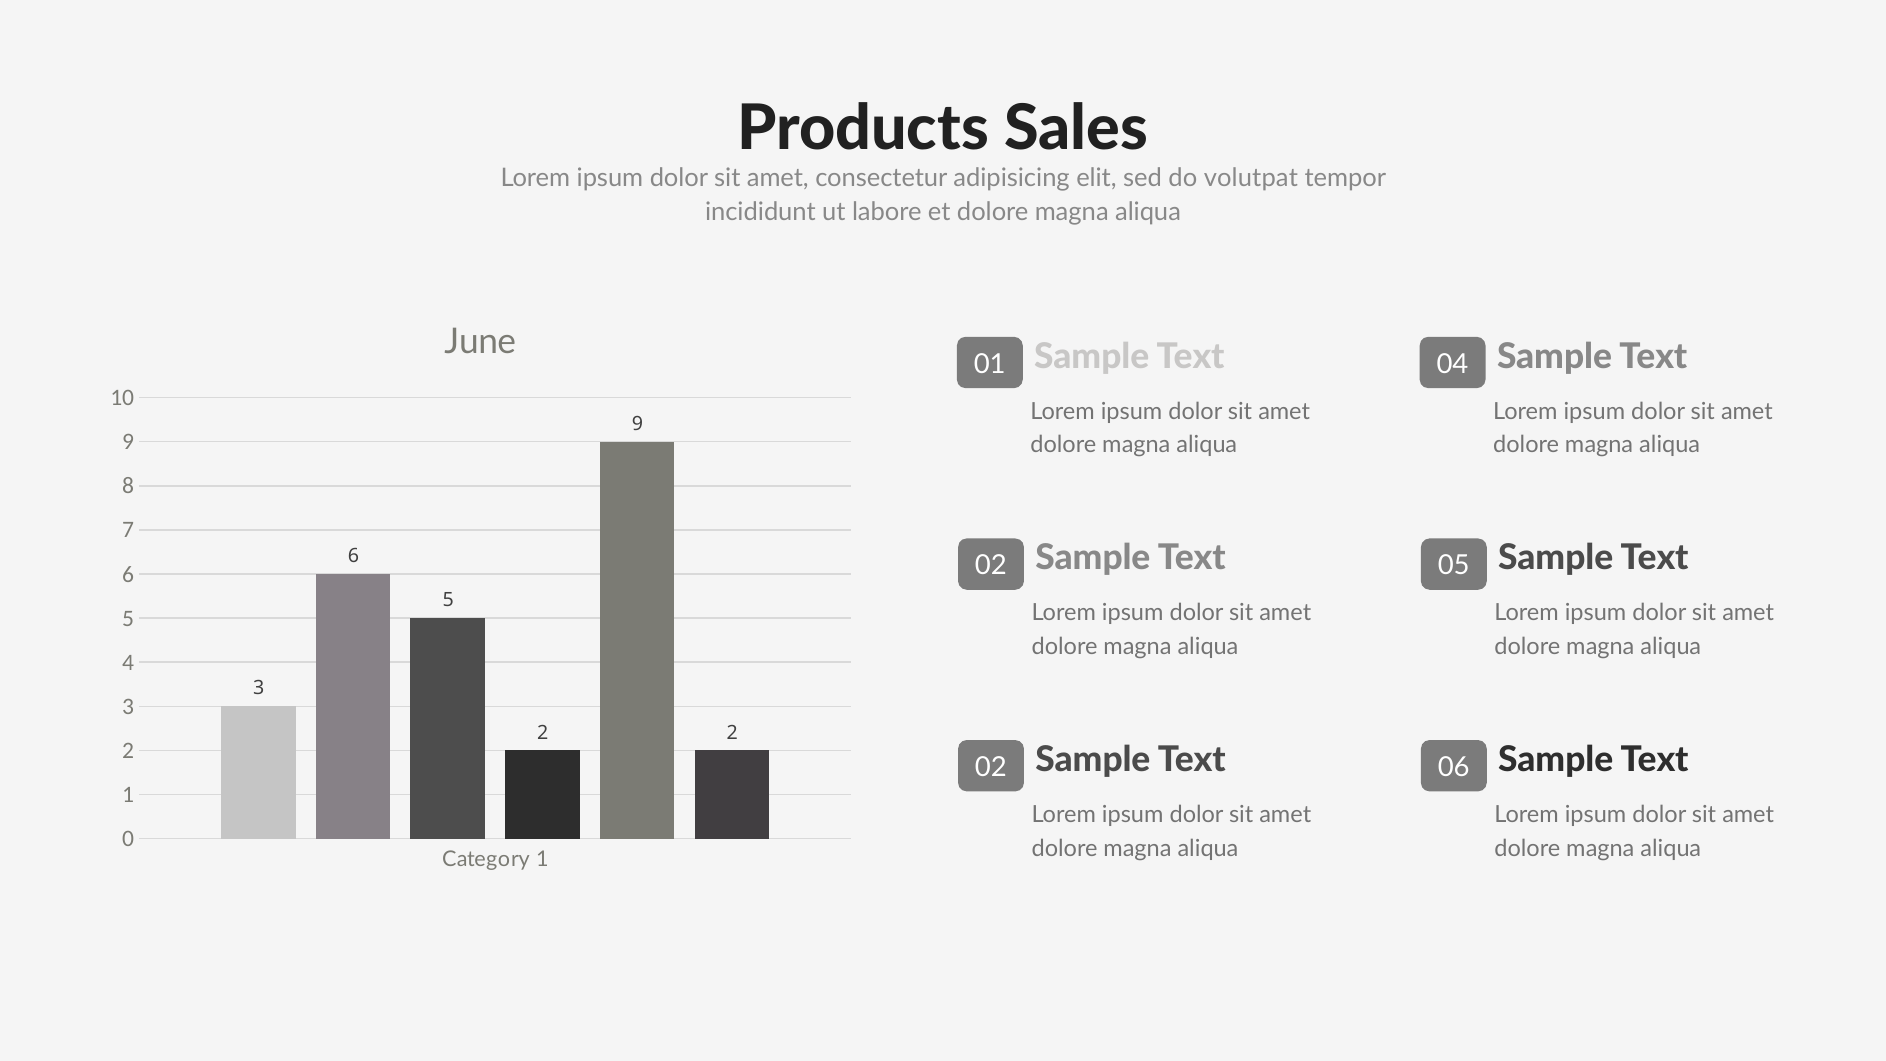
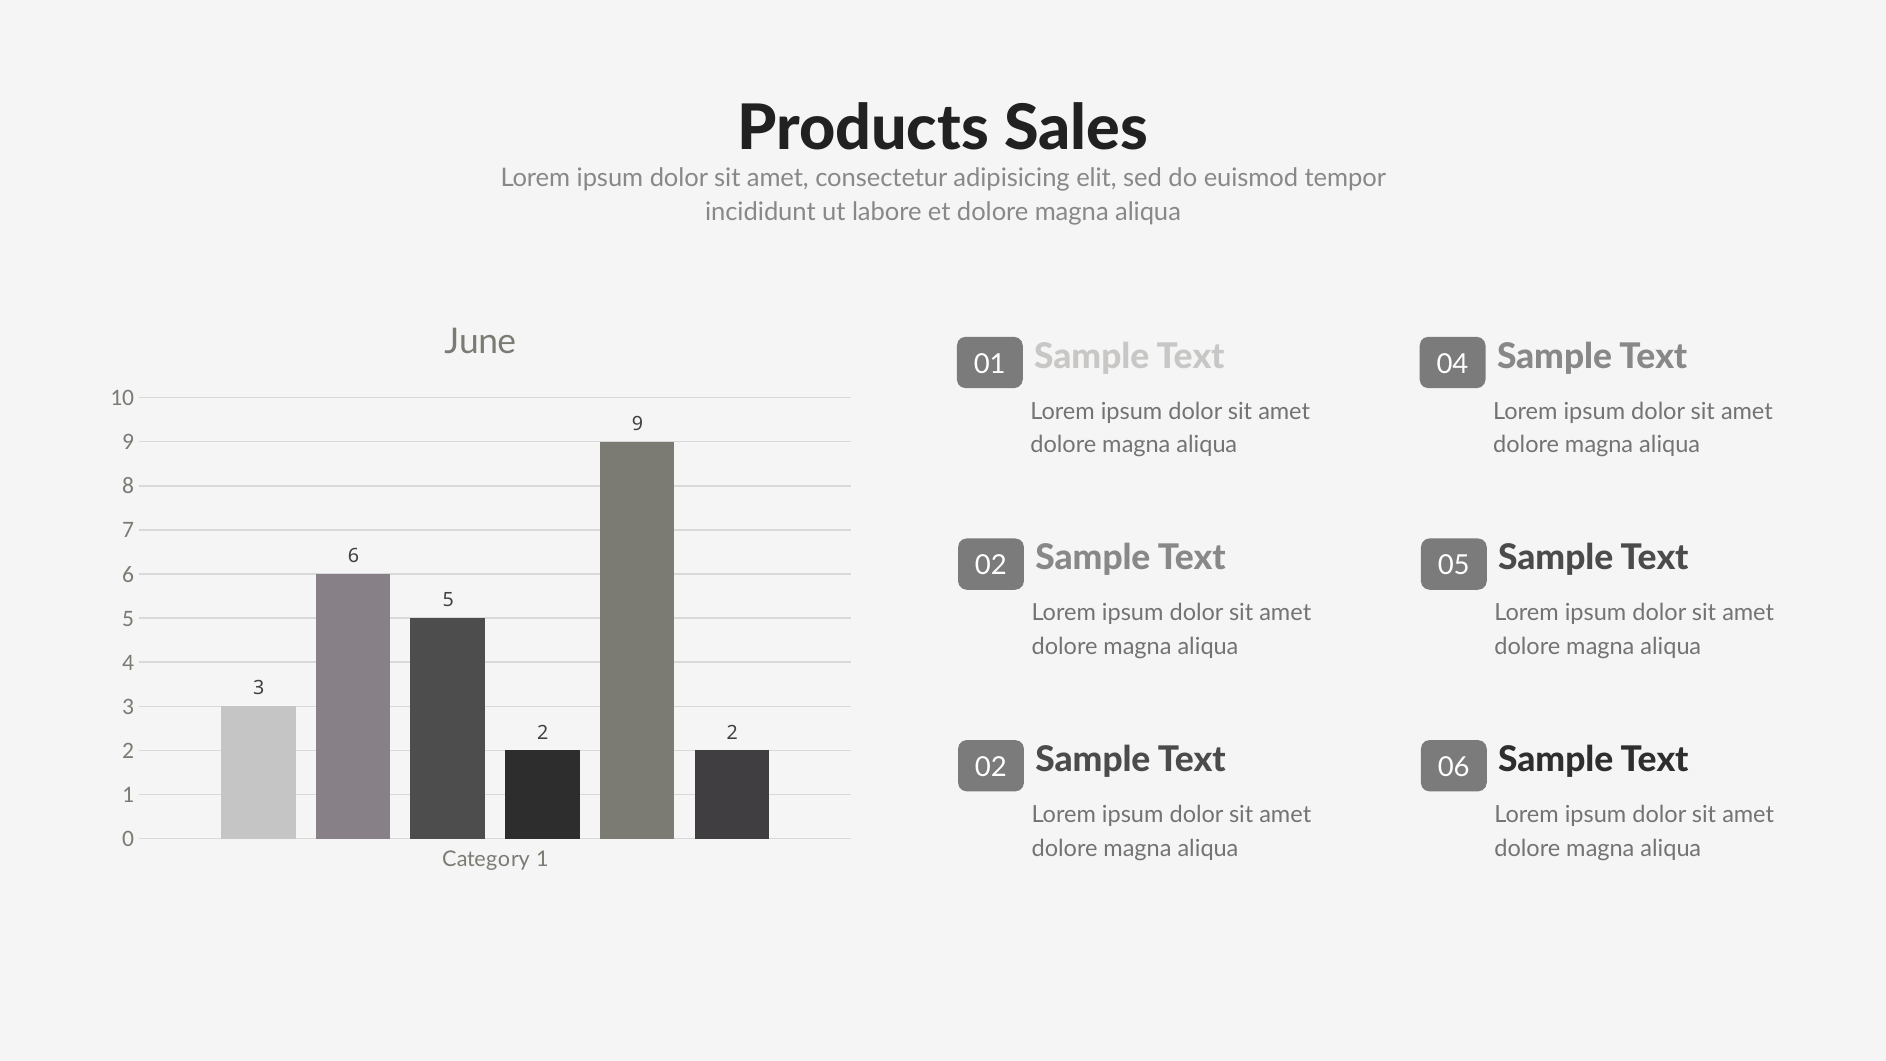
volutpat: volutpat -> euismod
